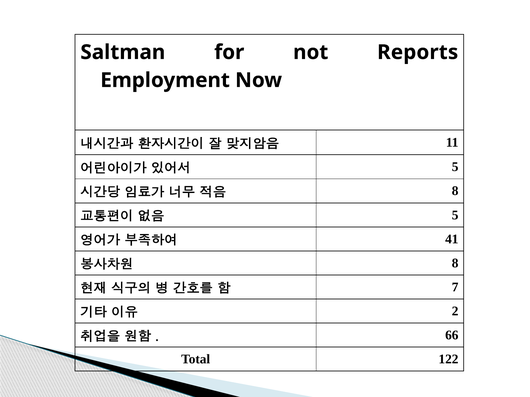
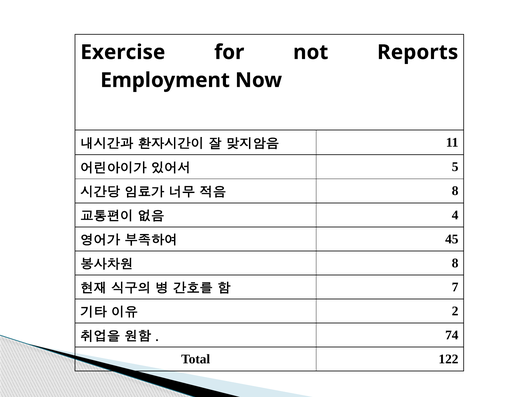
Saltman: Saltman -> Exercise
5 at (455, 215): 5 -> 4
41: 41 -> 45
66: 66 -> 74
